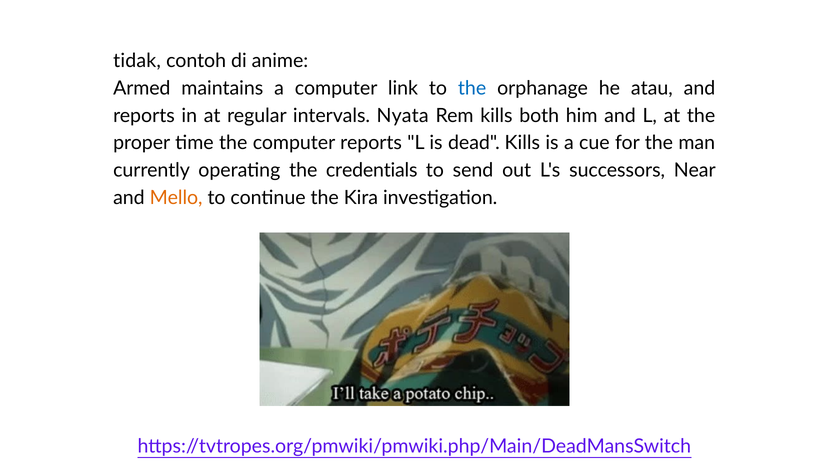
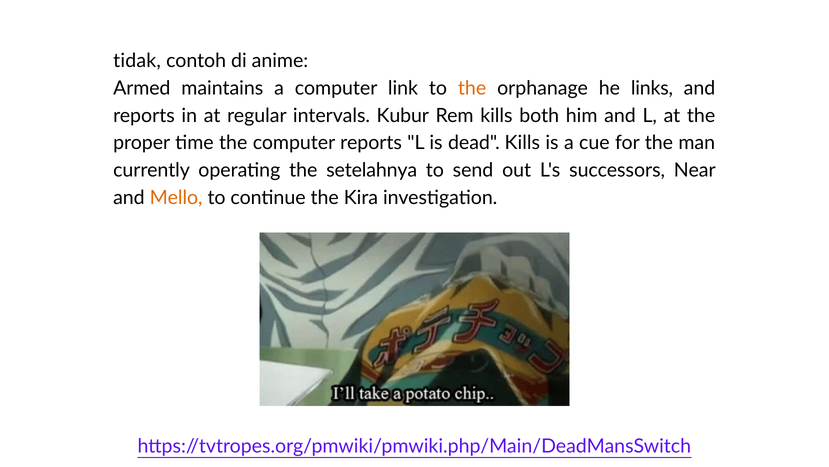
the at (472, 88) colour: blue -> orange
atau: atau -> links
Nyata: Nyata -> Kubur
credentials: credentials -> setelahnya
